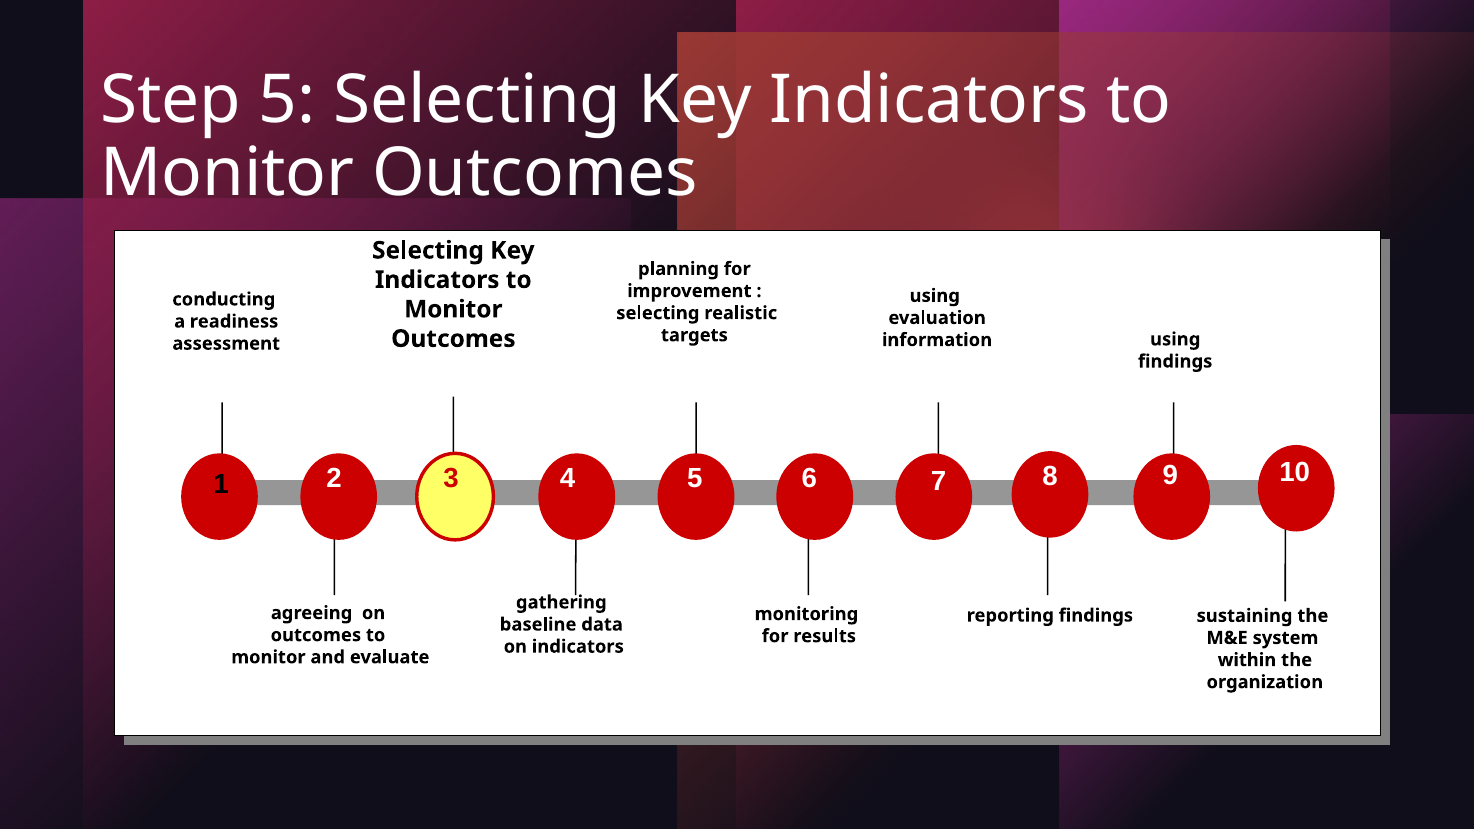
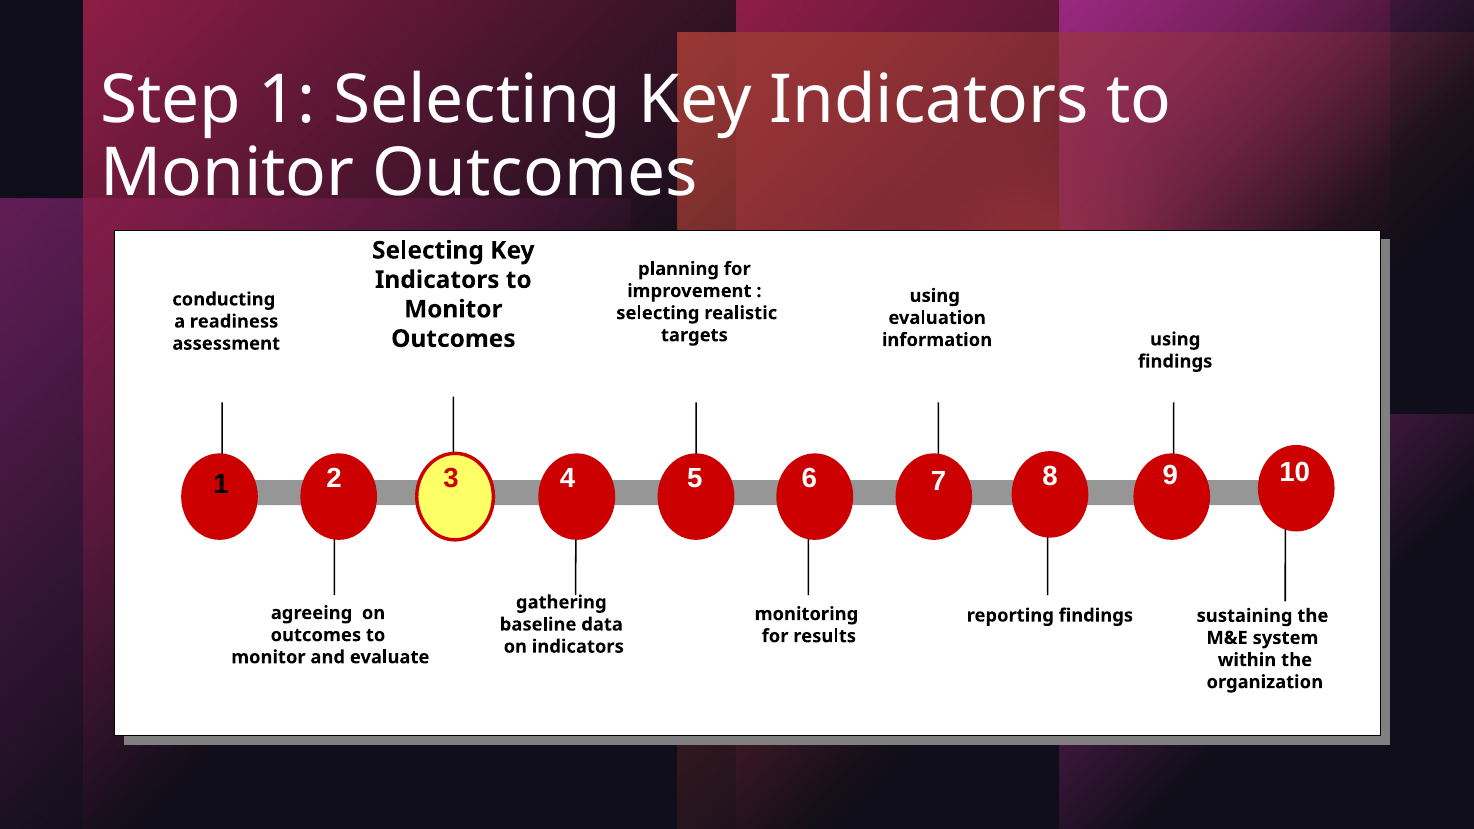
Step 5: 5 -> 1
